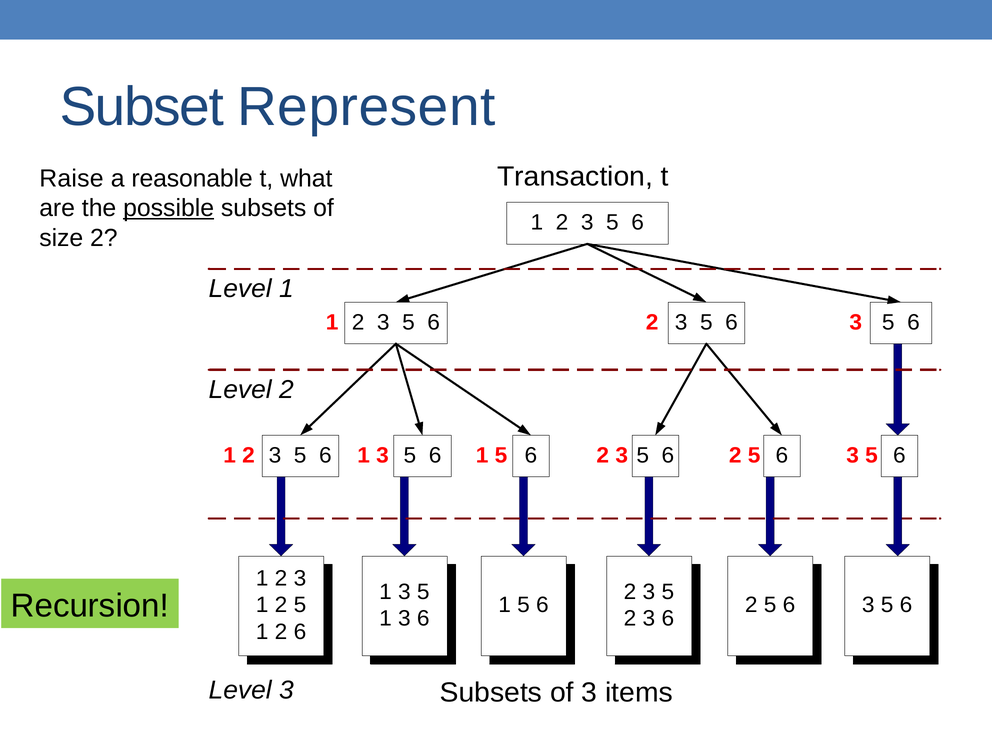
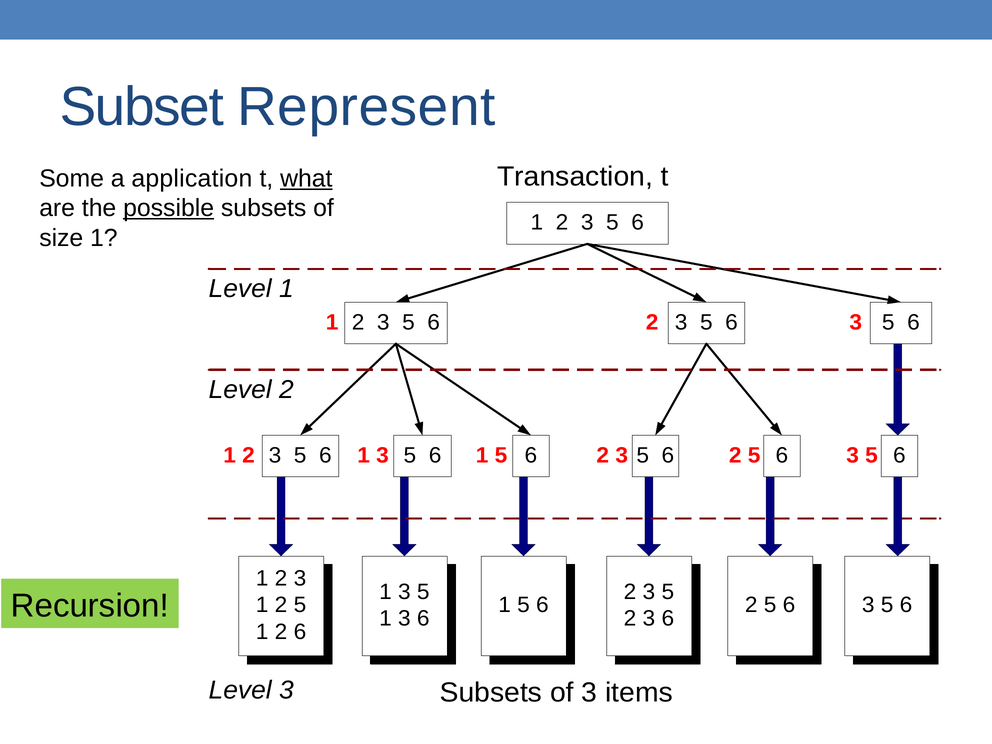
Raise: Raise -> Some
reasonable: reasonable -> application
what underline: none -> present
size 2: 2 -> 1
